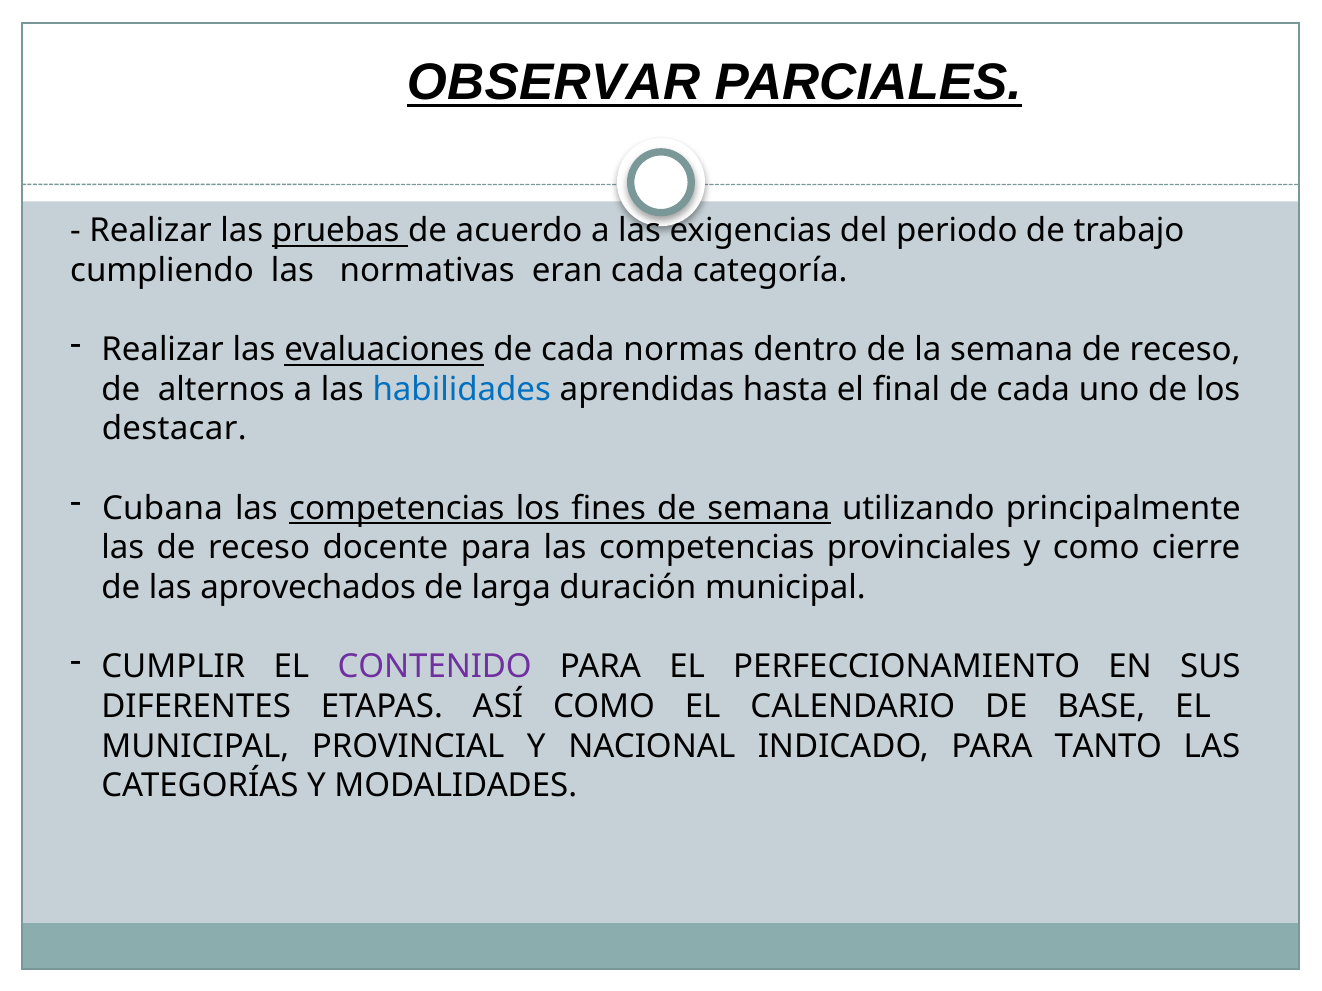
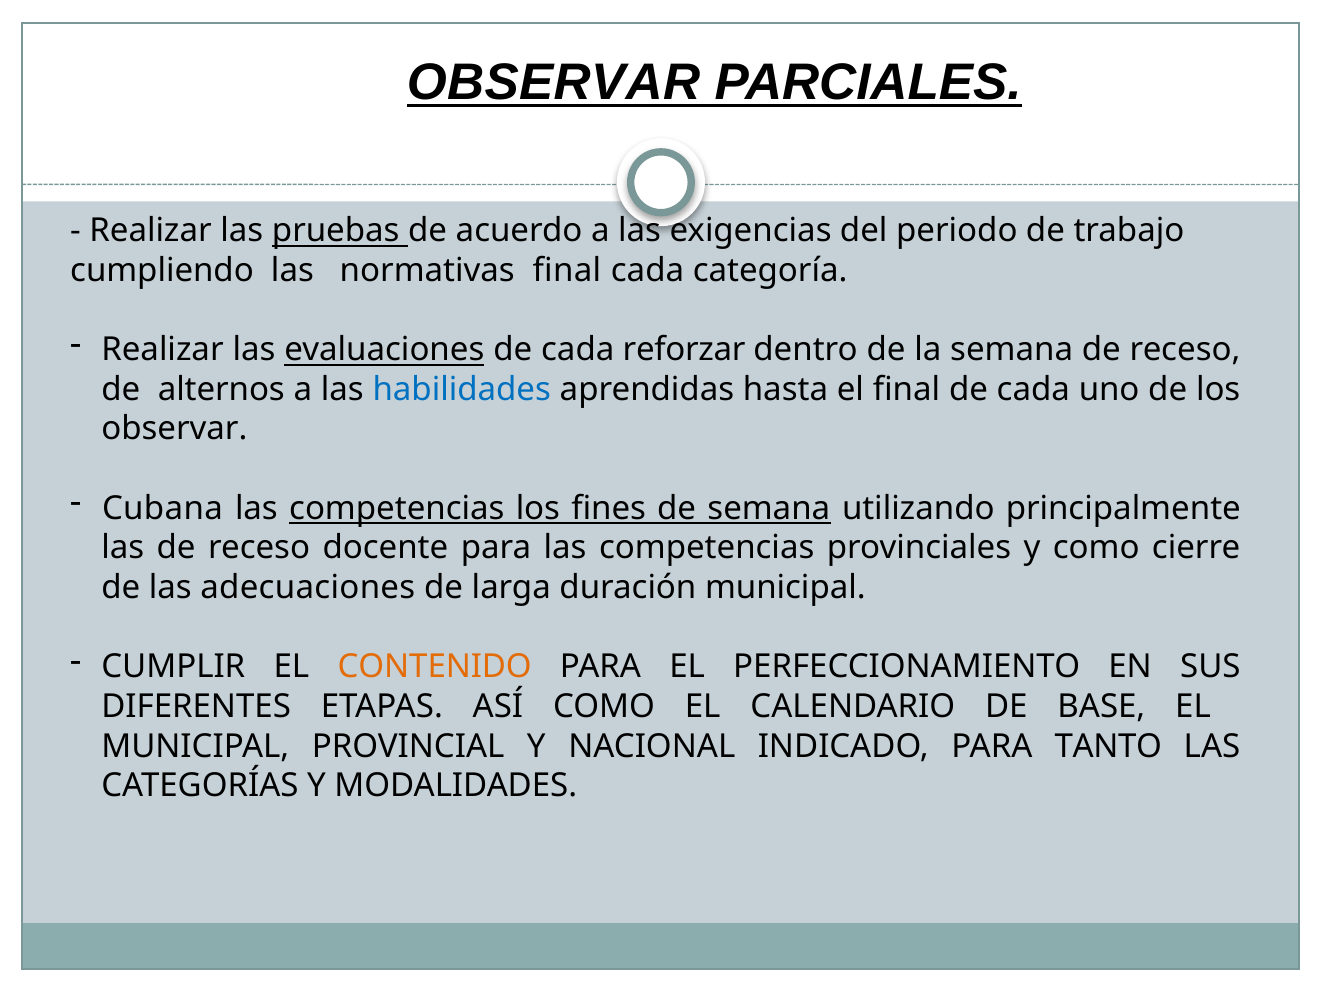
normativas eran: eran -> final
normas: normas -> reforzar
destacar at (174, 429): destacar -> observar
aprovechados: aprovechados -> adecuaciones
CONTENIDO colour: purple -> orange
